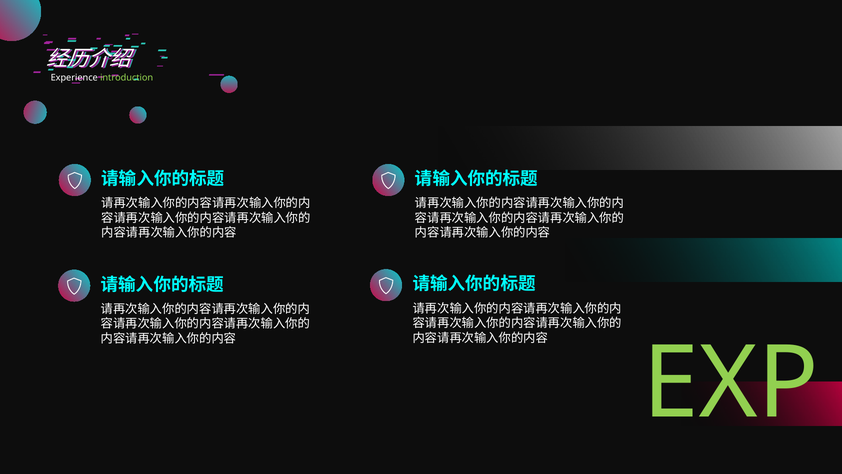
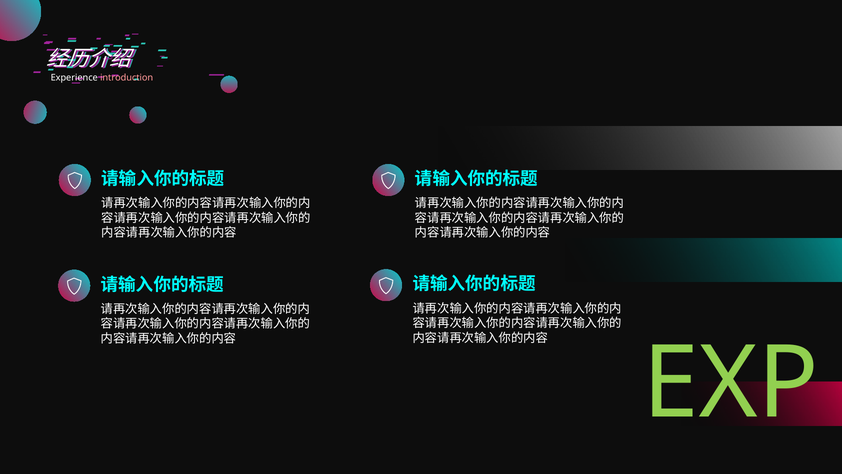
introduction colour: light green -> pink
